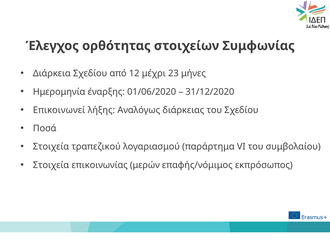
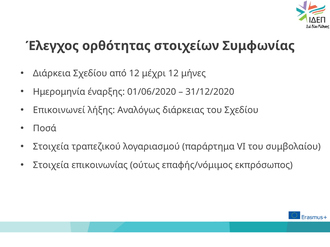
μέχρι 23: 23 -> 12
μερών: μερών -> ούτως
